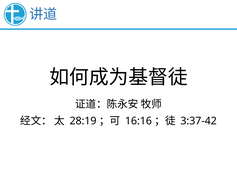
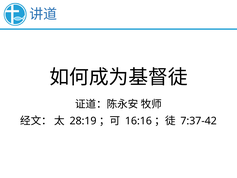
3:37-42: 3:37-42 -> 7:37-42
